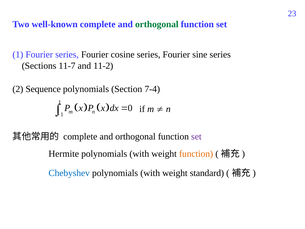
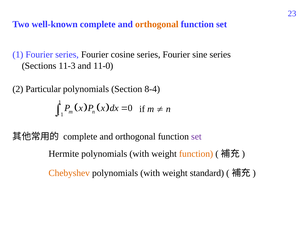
orthogonal at (157, 24) colour: green -> orange
11-7: 11-7 -> 11-3
11-2: 11-2 -> 11-0
Sequence: Sequence -> Particular
7-4: 7-4 -> 8-4
Chebyshev colour: blue -> orange
